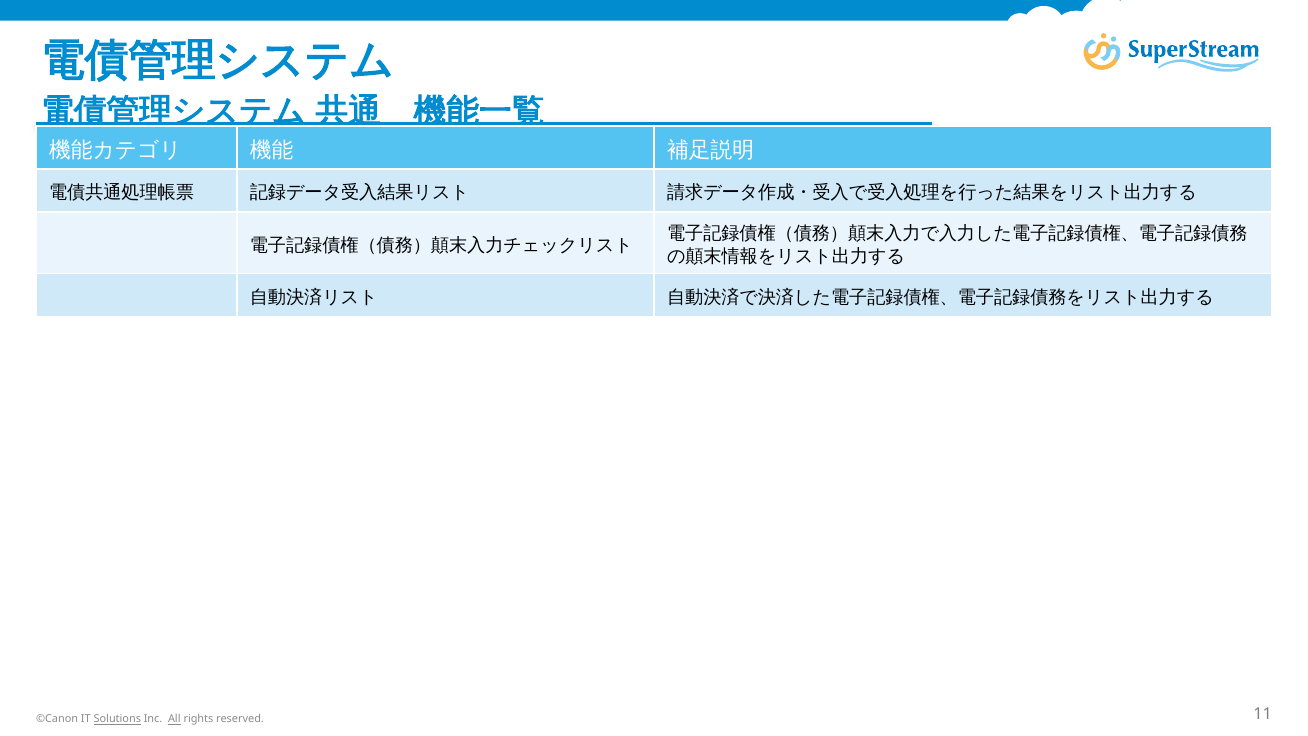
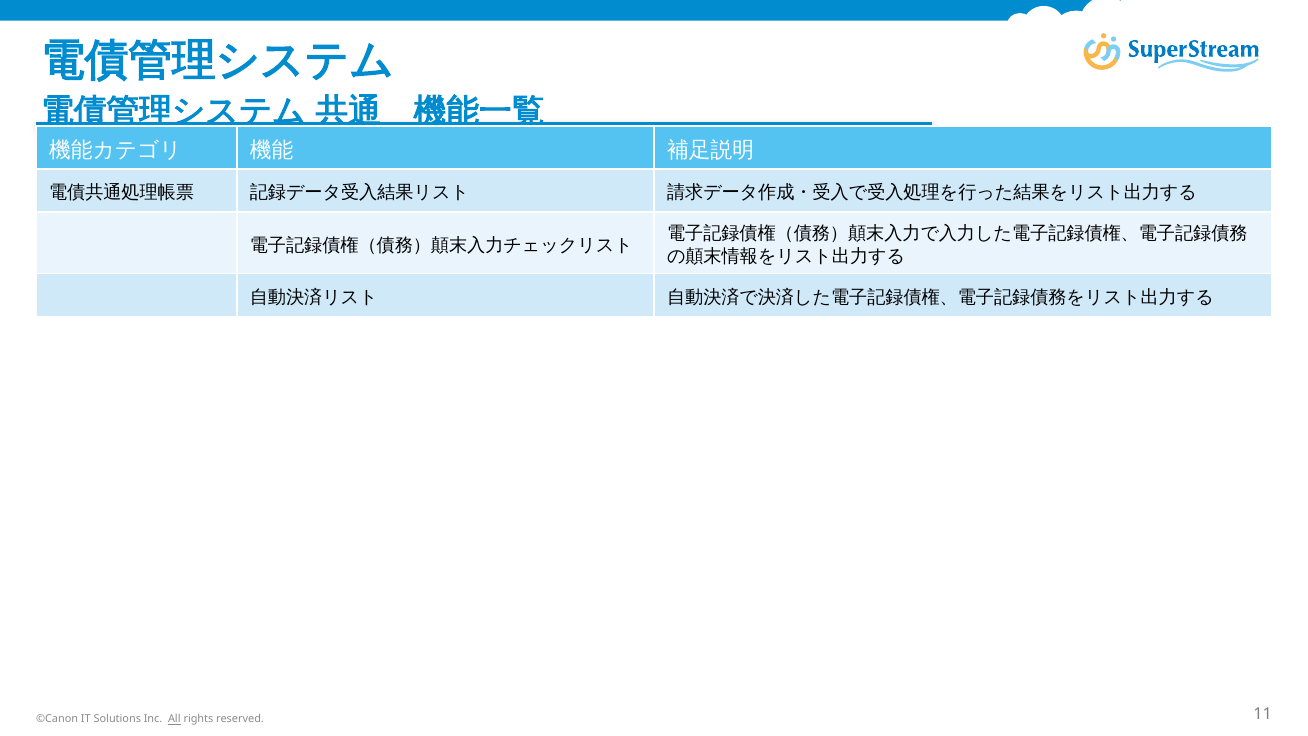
Solutions underline: present -> none
